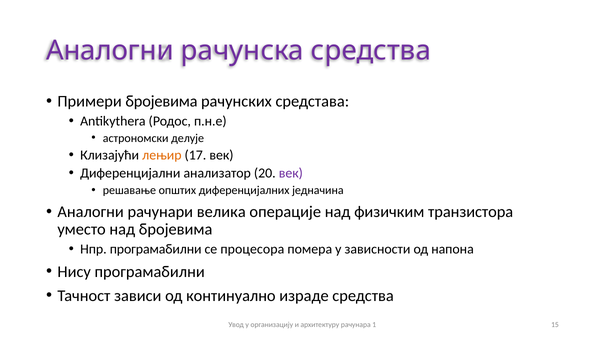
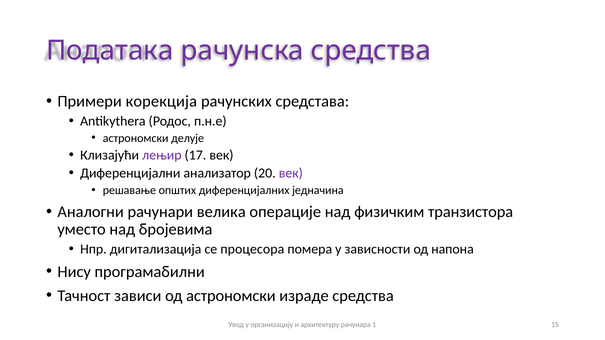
Аналогни at (110, 51): Аналогни -> Података
Примери бројевима: бројевима -> корекција
лењир colour: orange -> purple
Нпр програмабилни: програмабилни -> дигитализација
од континуално: континуално -> астрономски
